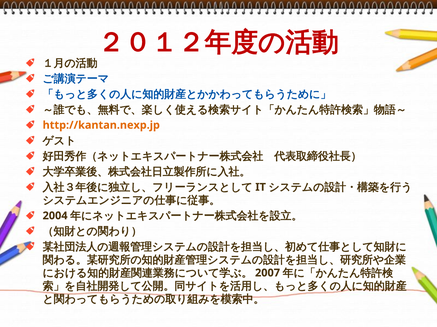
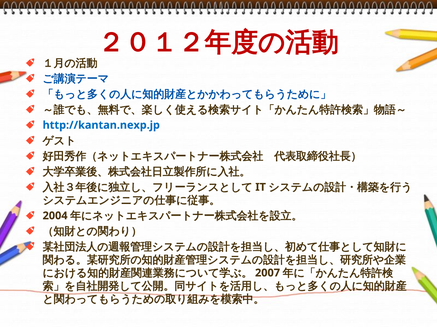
http://kantan.nexp.jp colour: orange -> blue
